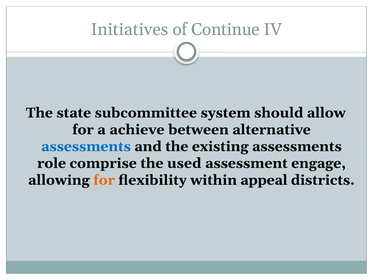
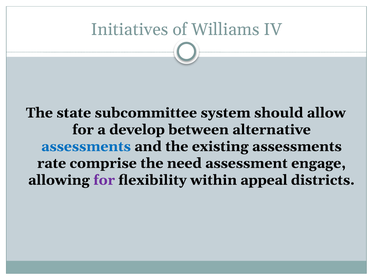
Continue: Continue -> Williams
achieve: achieve -> develop
role: role -> rate
used: used -> need
for at (104, 180) colour: orange -> purple
